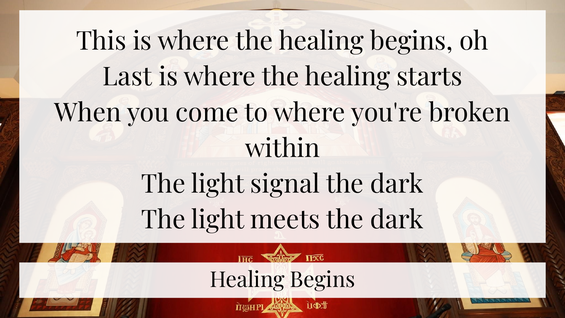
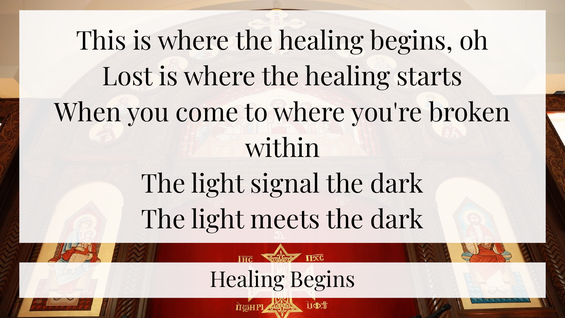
Last: Last -> Lost
